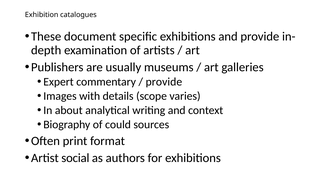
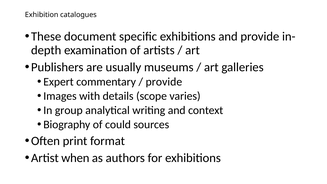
about: about -> group
social: social -> when
